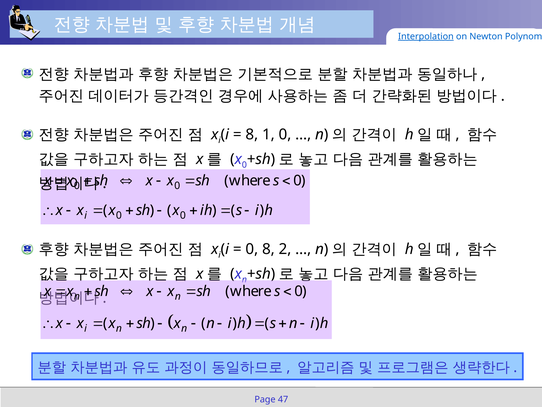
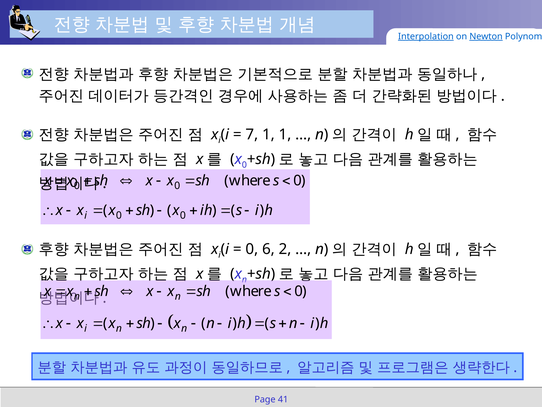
Newton underline: none -> present
8 at (252, 134): 8 -> 7
1 0: 0 -> 1
0 8: 8 -> 6
47: 47 -> 41
